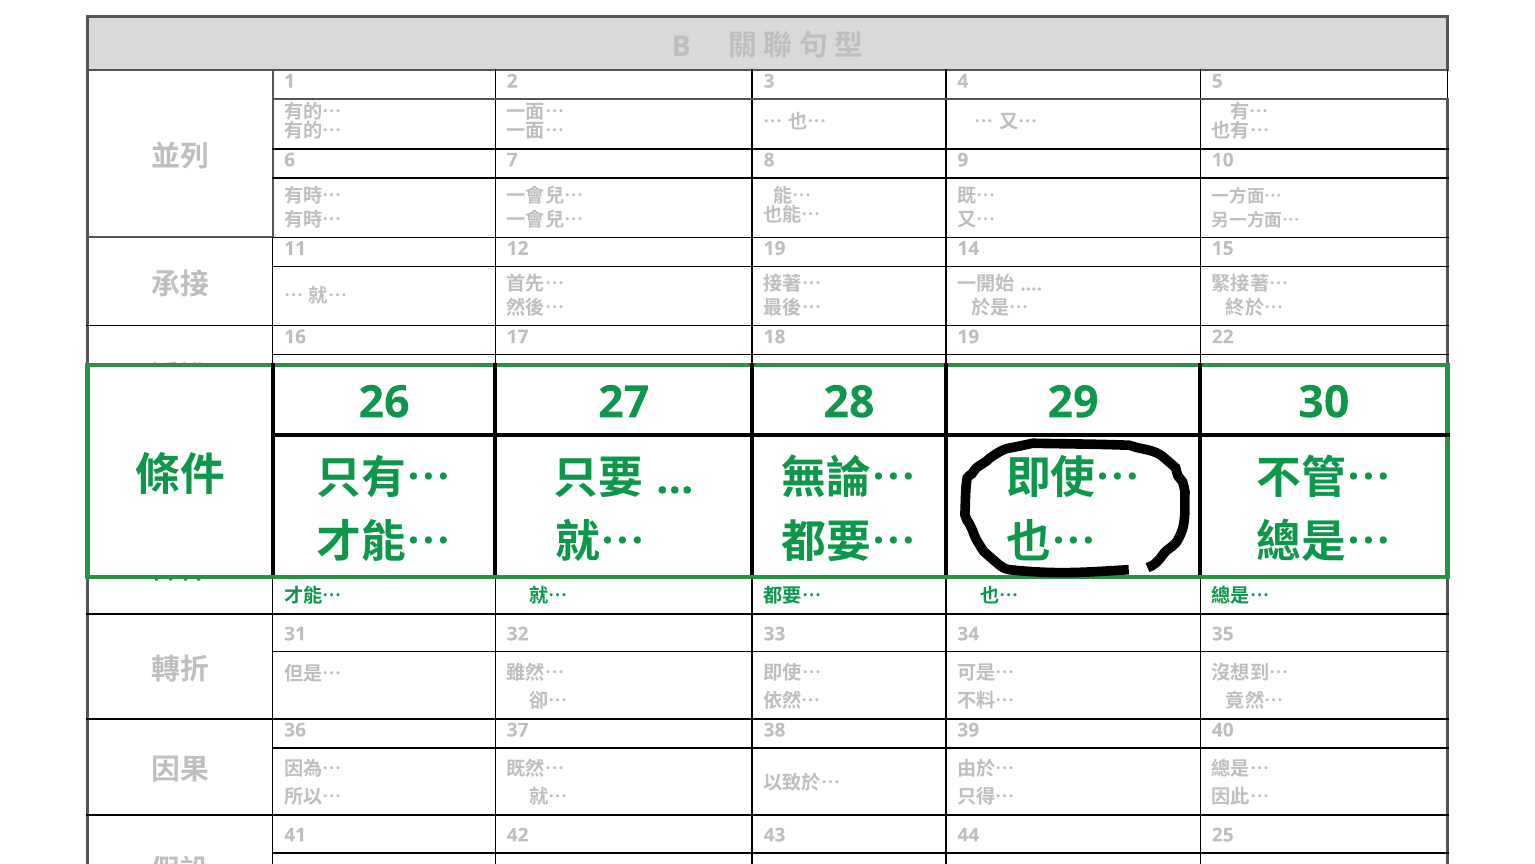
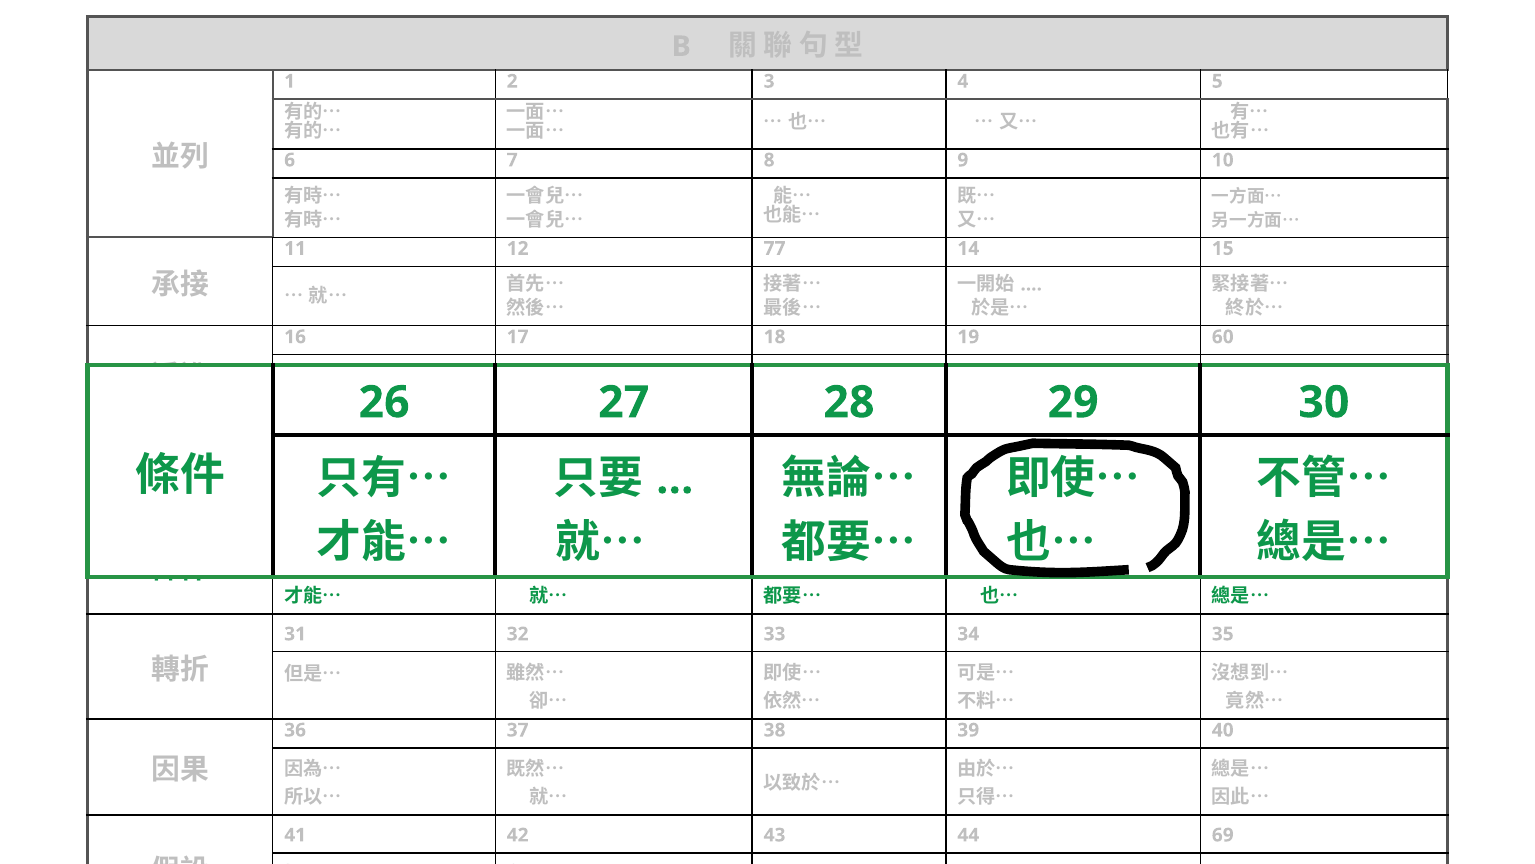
12 19: 19 -> 77
19 22: 22 -> 60
44 25: 25 -> 69
